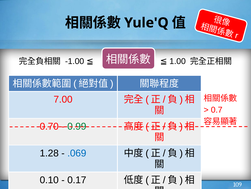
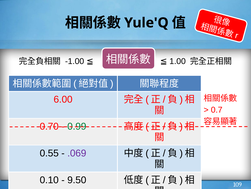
7.00: 7.00 -> 6.00
1.28: 1.28 -> 0.55
.069 colour: blue -> purple
0.17: 0.17 -> 9.50
